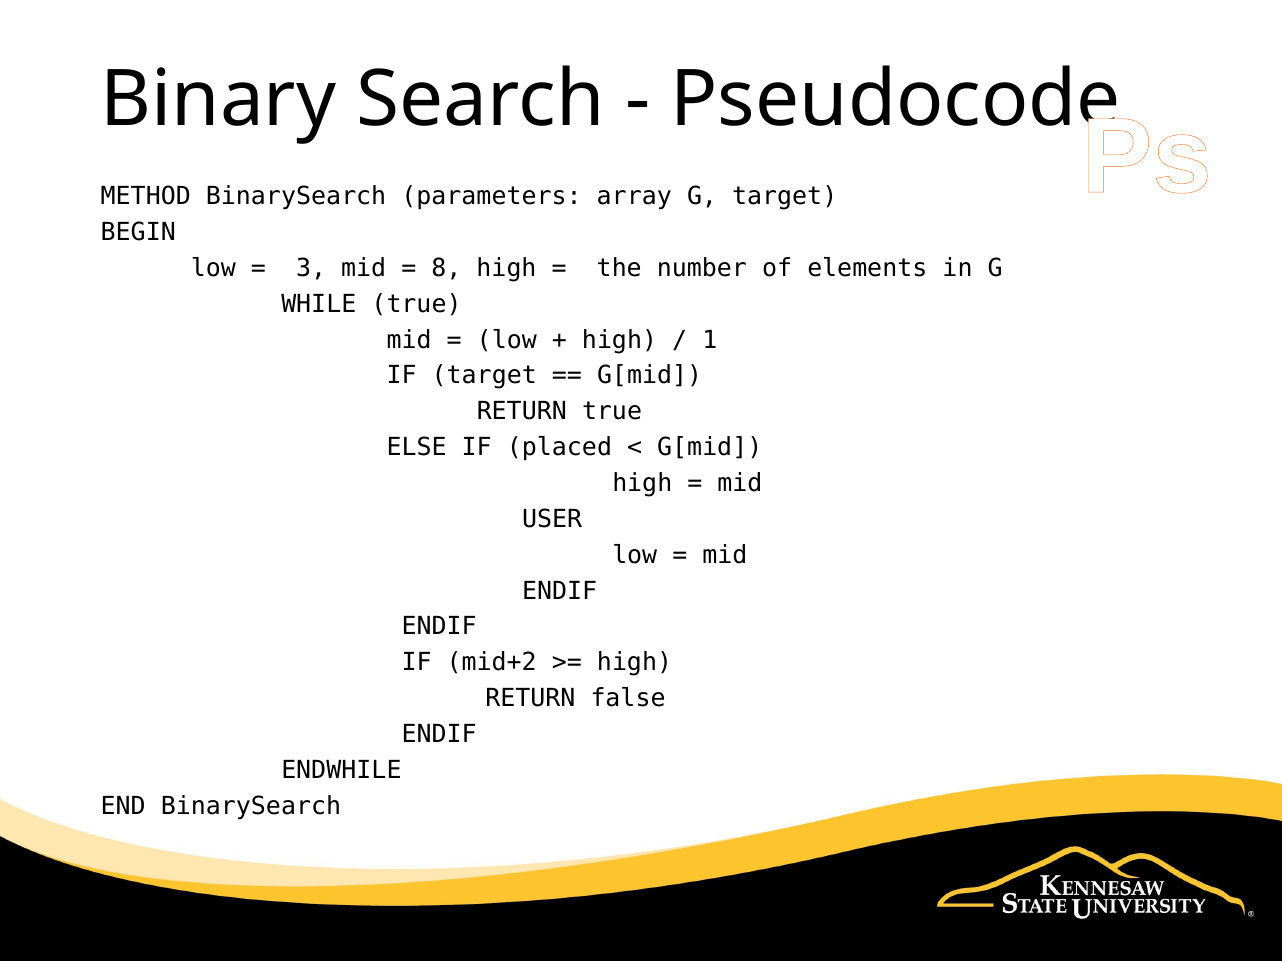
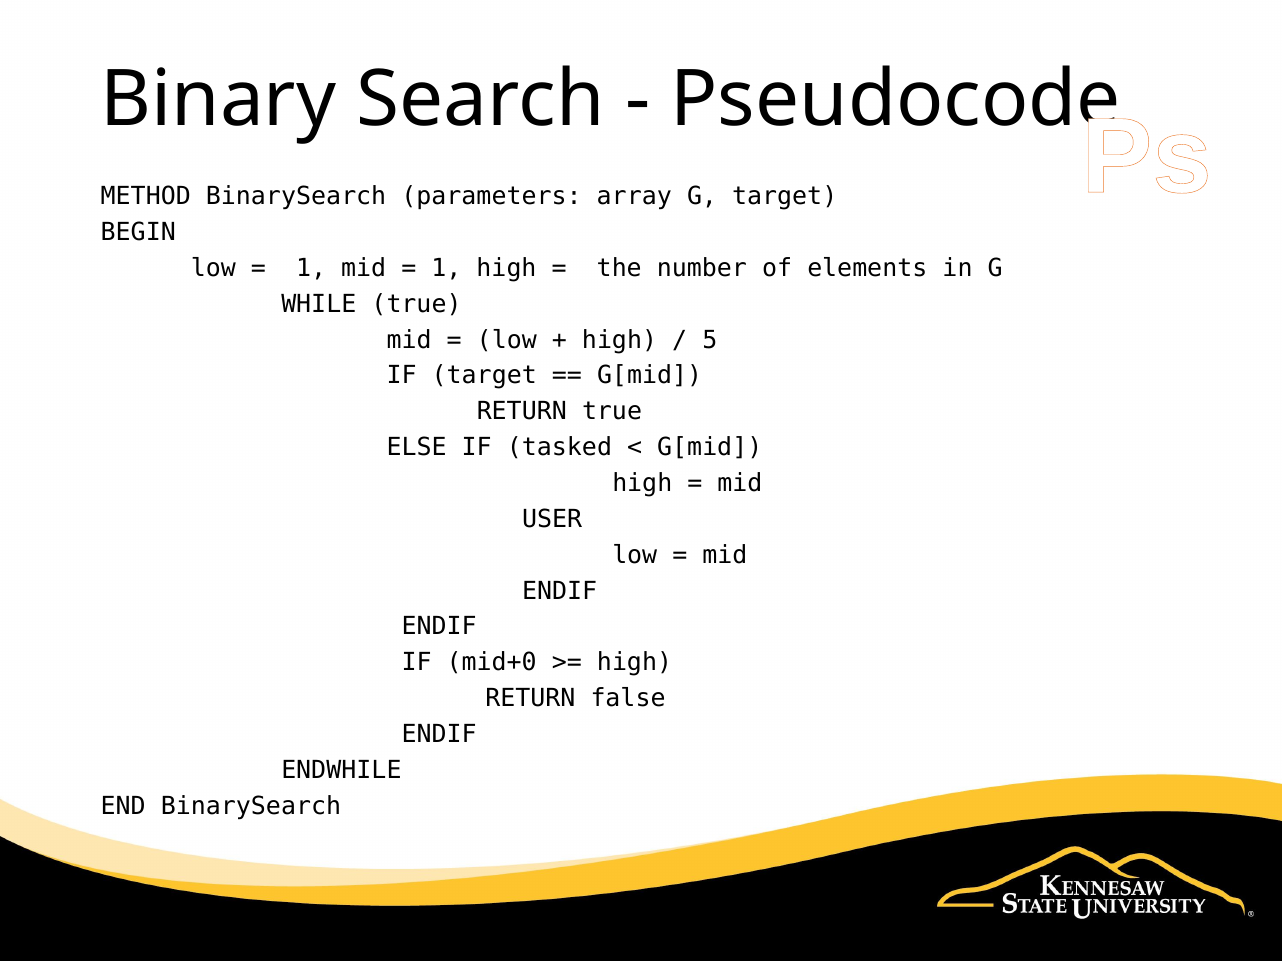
3 at (311, 268): 3 -> 1
8 at (446, 268): 8 -> 1
1: 1 -> 5
placed: placed -> tasked
mid+2: mid+2 -> mid+0
